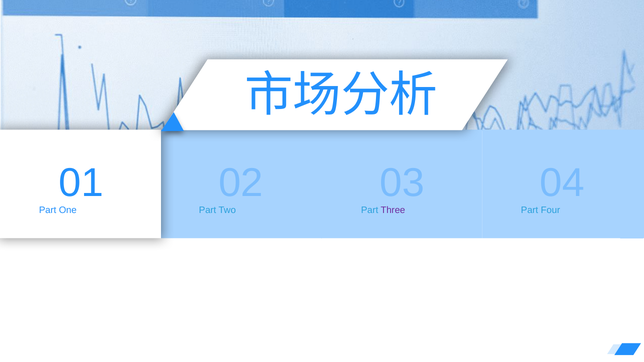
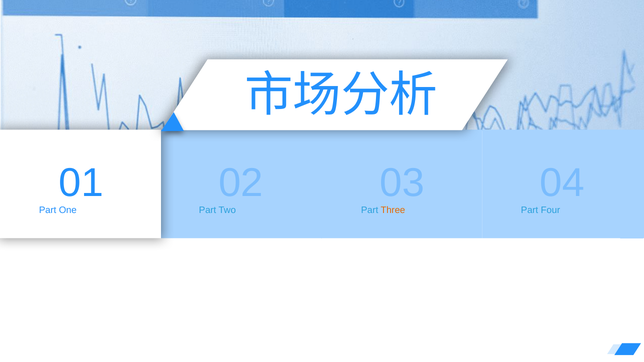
Three colour: purple -> orange
